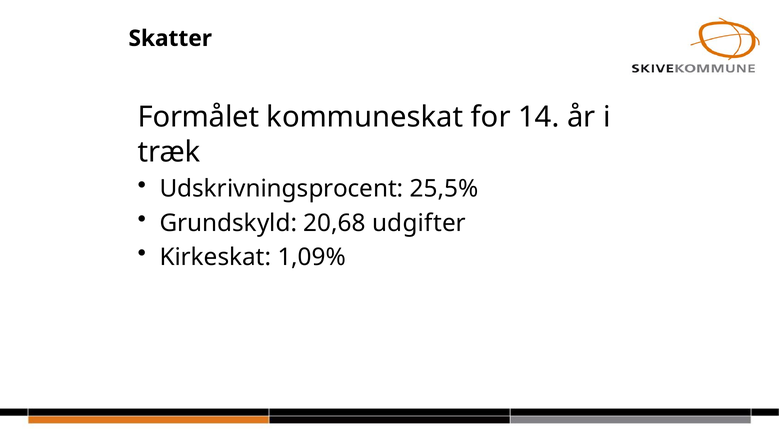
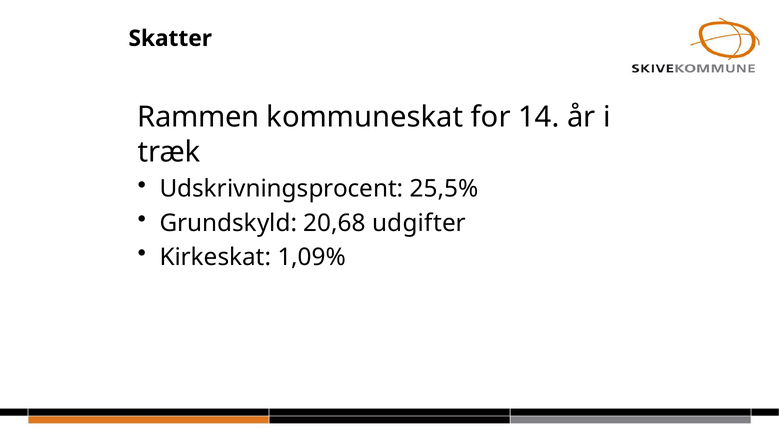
Formålet: Formålet -> Rammen
